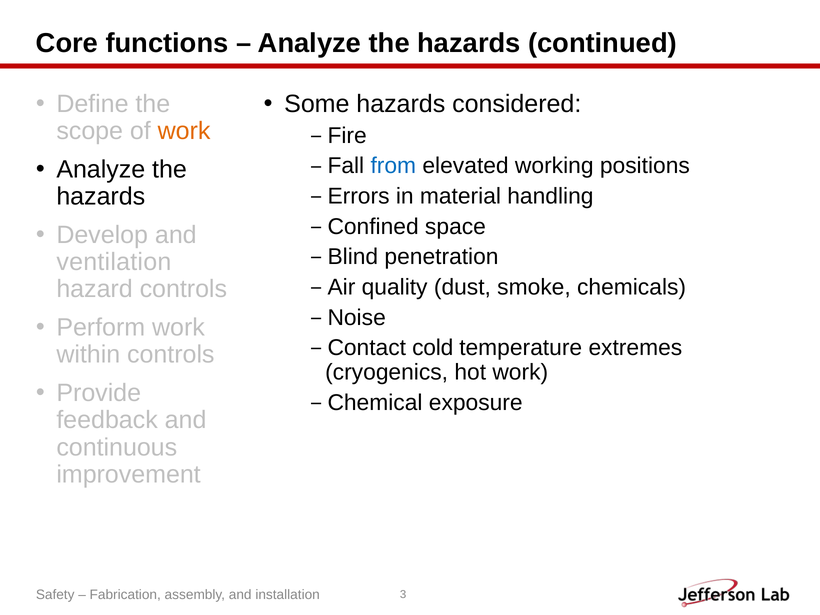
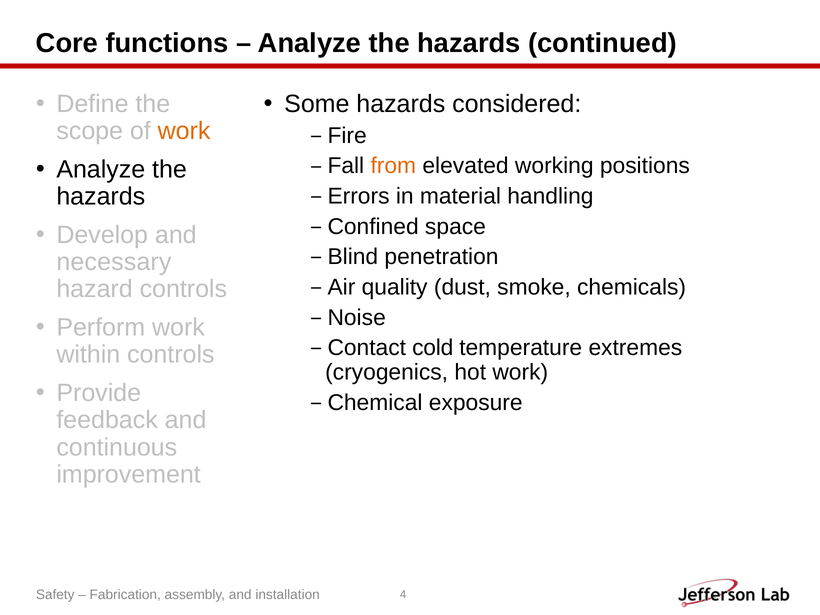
from colour: blue -> orange
ventilation: ventilation -> necessary
3: 3 -> 4
